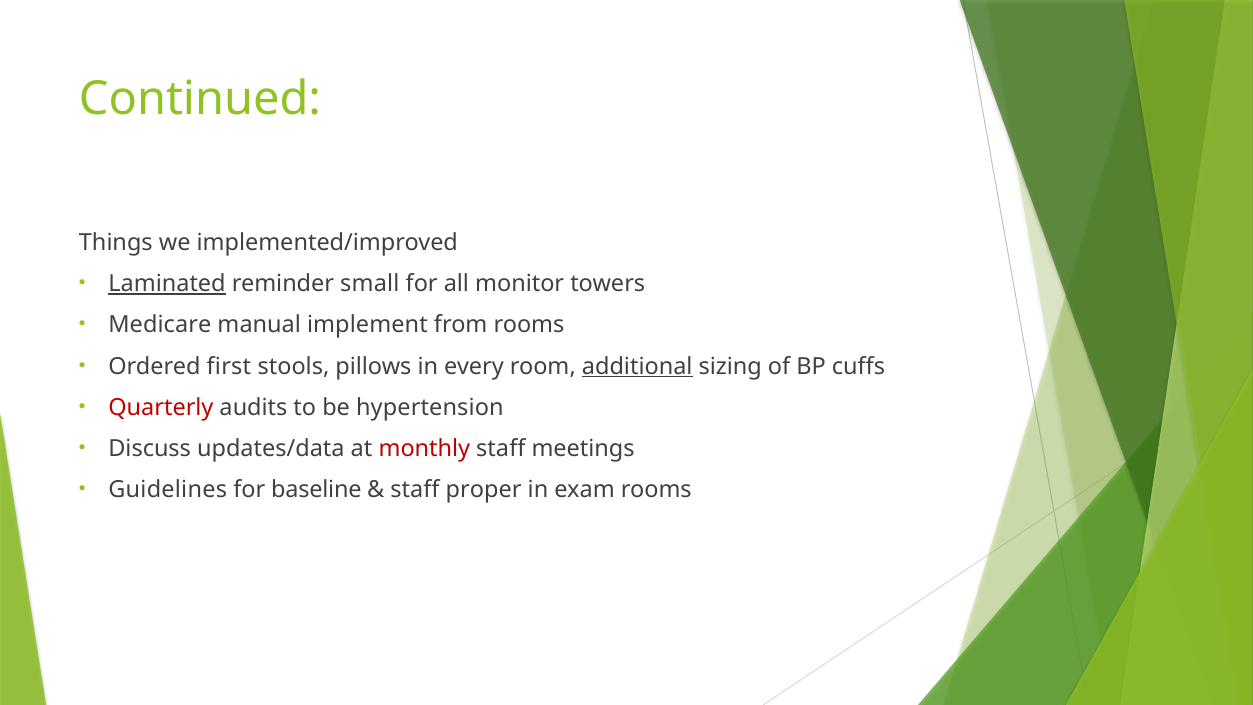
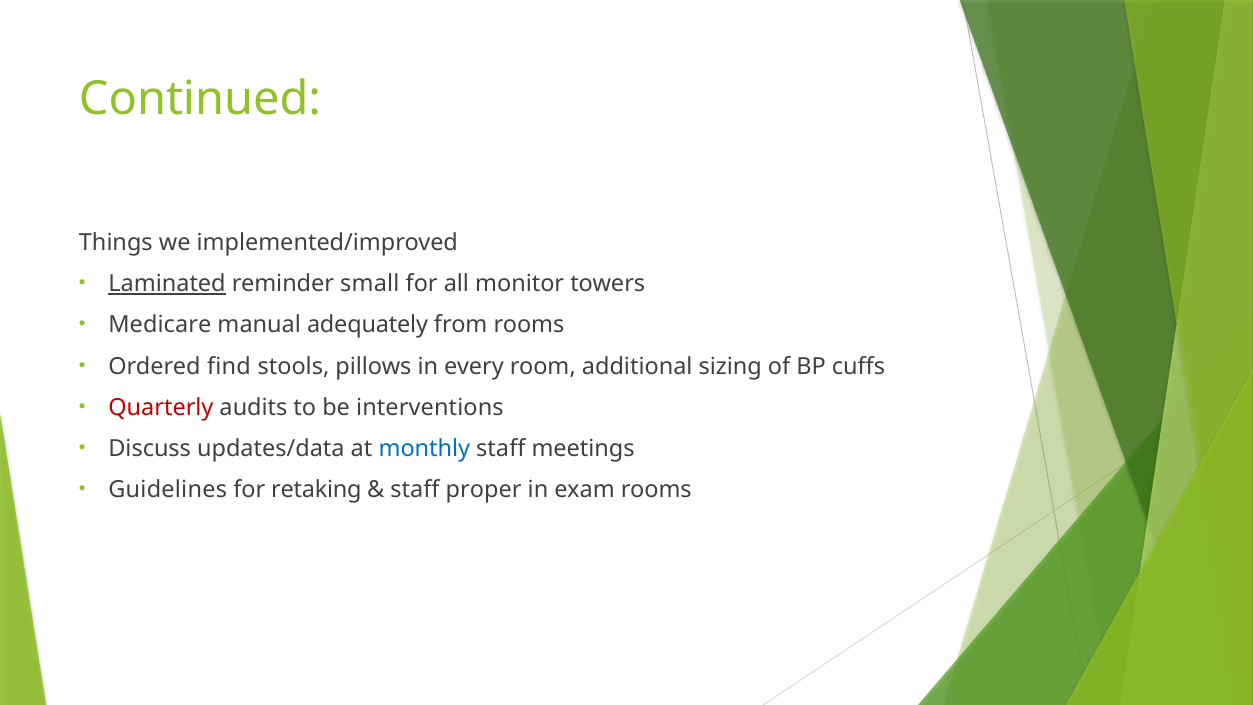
implement: implement -> adequately
first: first -> find
additional underline: present -> none
hypertension: hypertension -> interventions
monthly colour: red -> blue
baseline: baseline -> retaking
